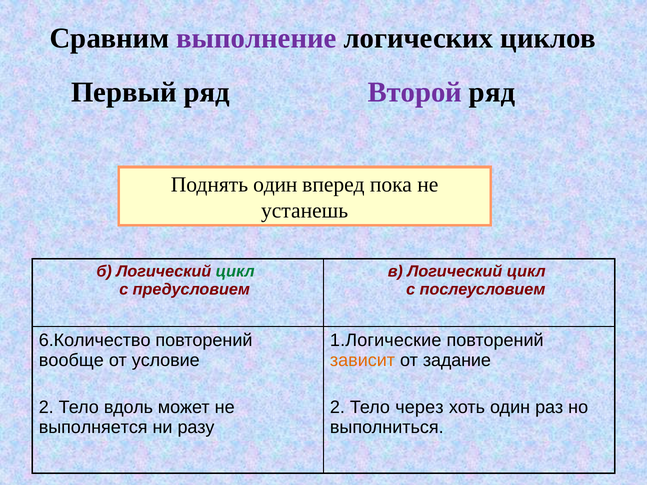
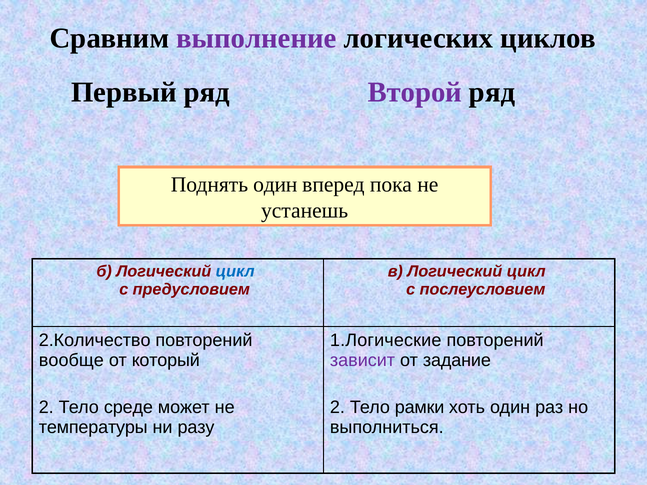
цикл at (235, 271) colour: green -> blue
6.Количество: 6.Количество -> 2.Количество
условие: условие -> который
зависит colour: orange -> purple
вдоль: вдоль -> среде
через: через -> рамки
выполняется: выполняется -> температуры
